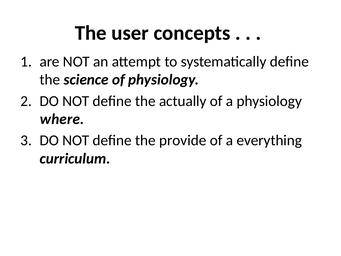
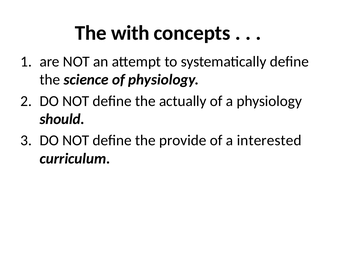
user: user -> with
where: where -> should
everything: everything -> interested
